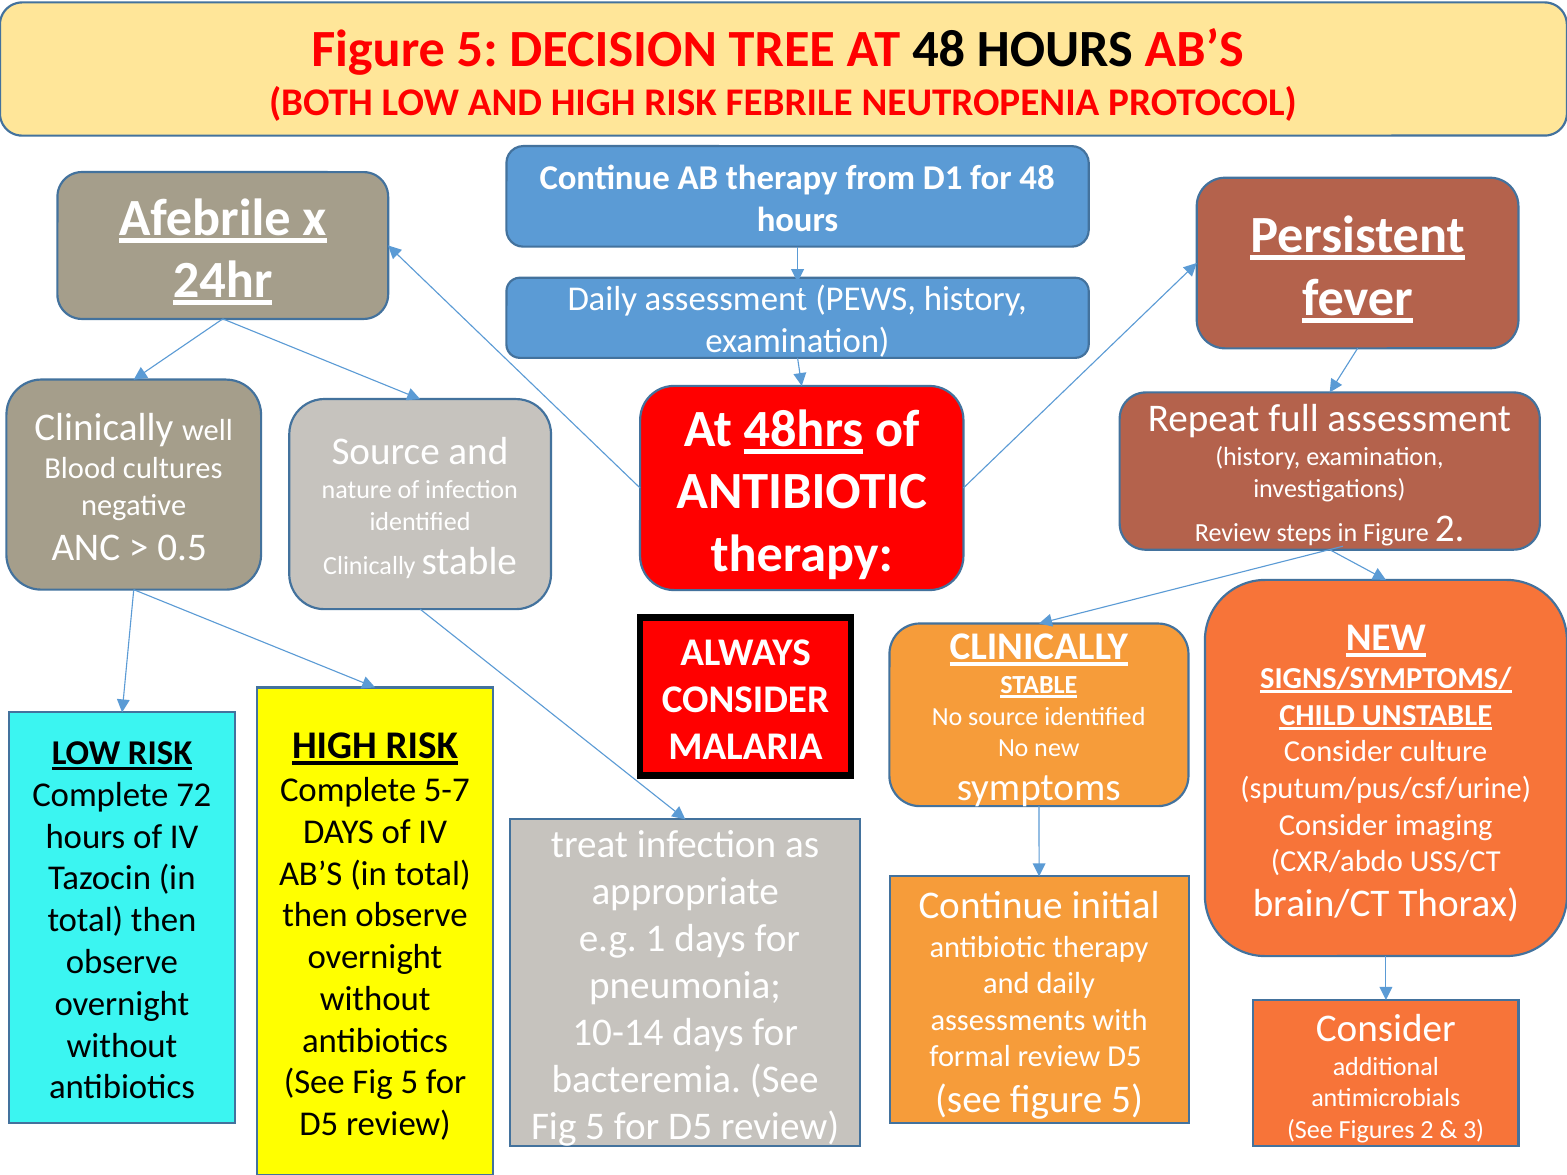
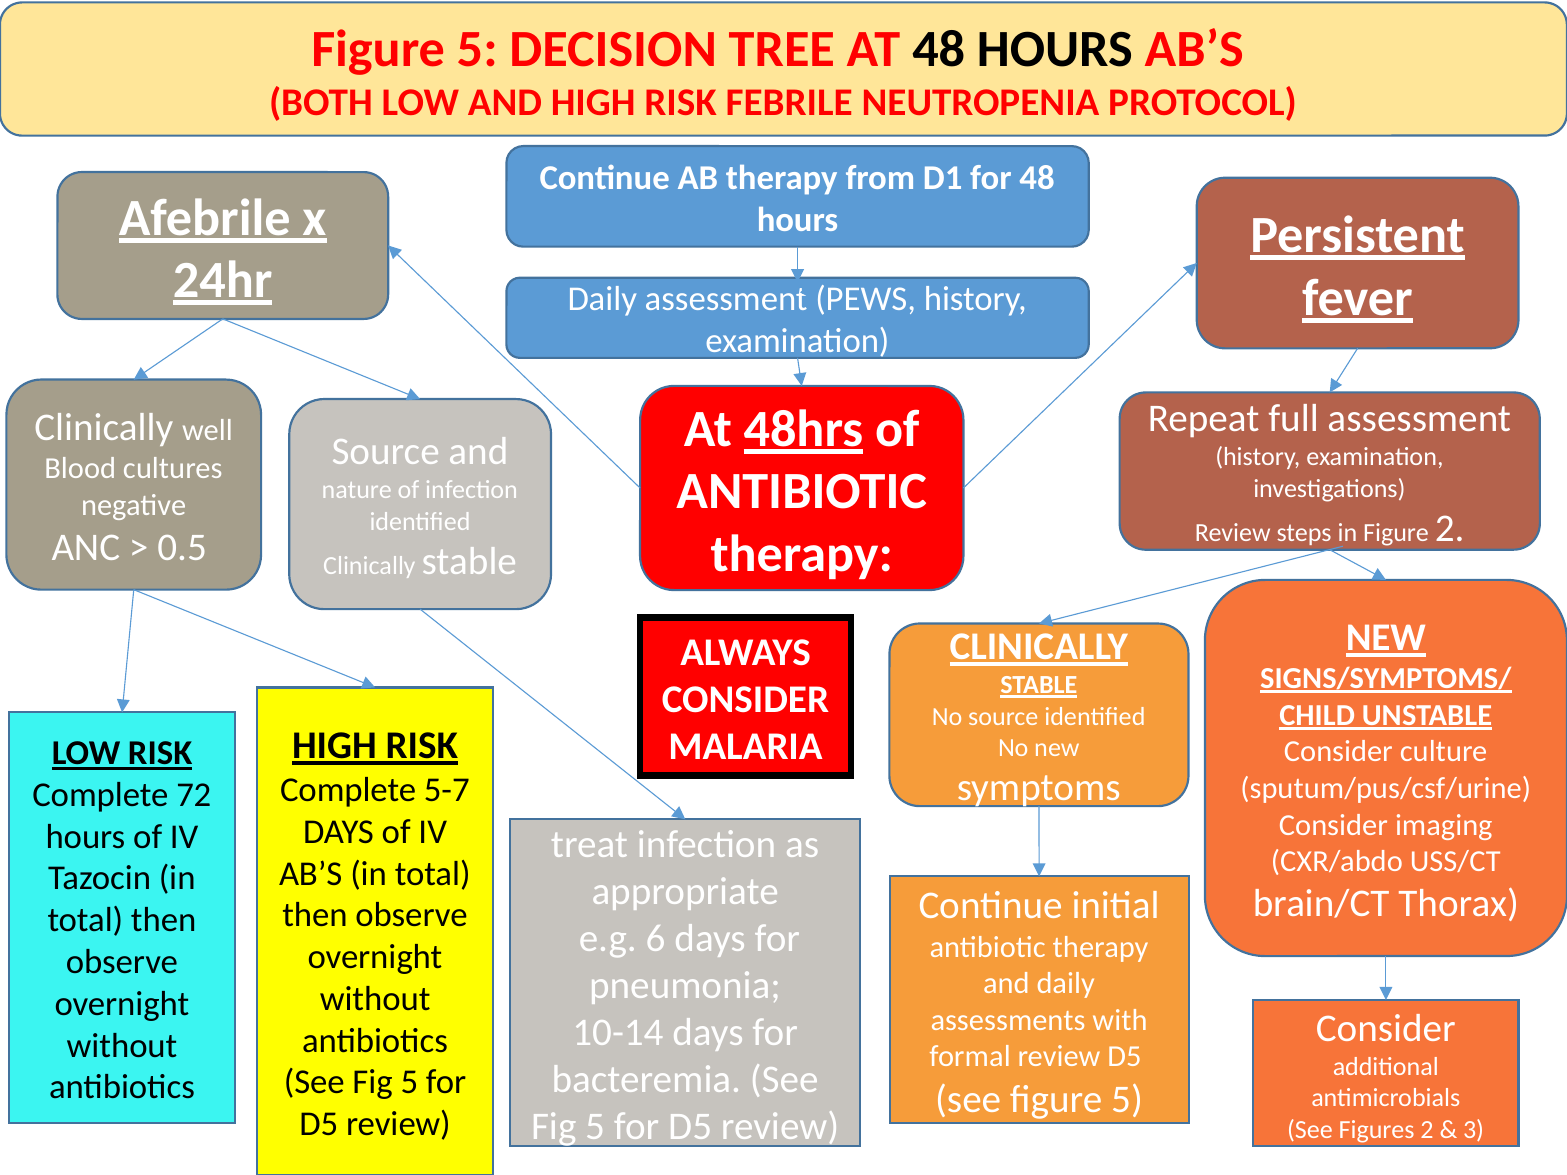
1: 1 -> 6
